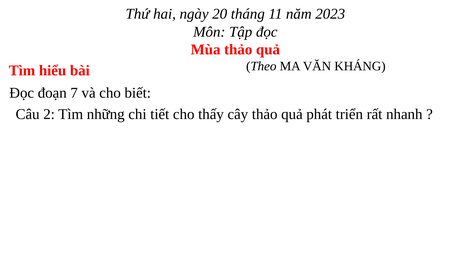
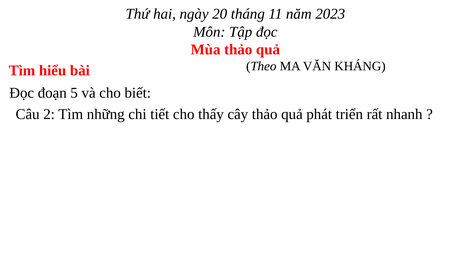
7: 7 -> 5
